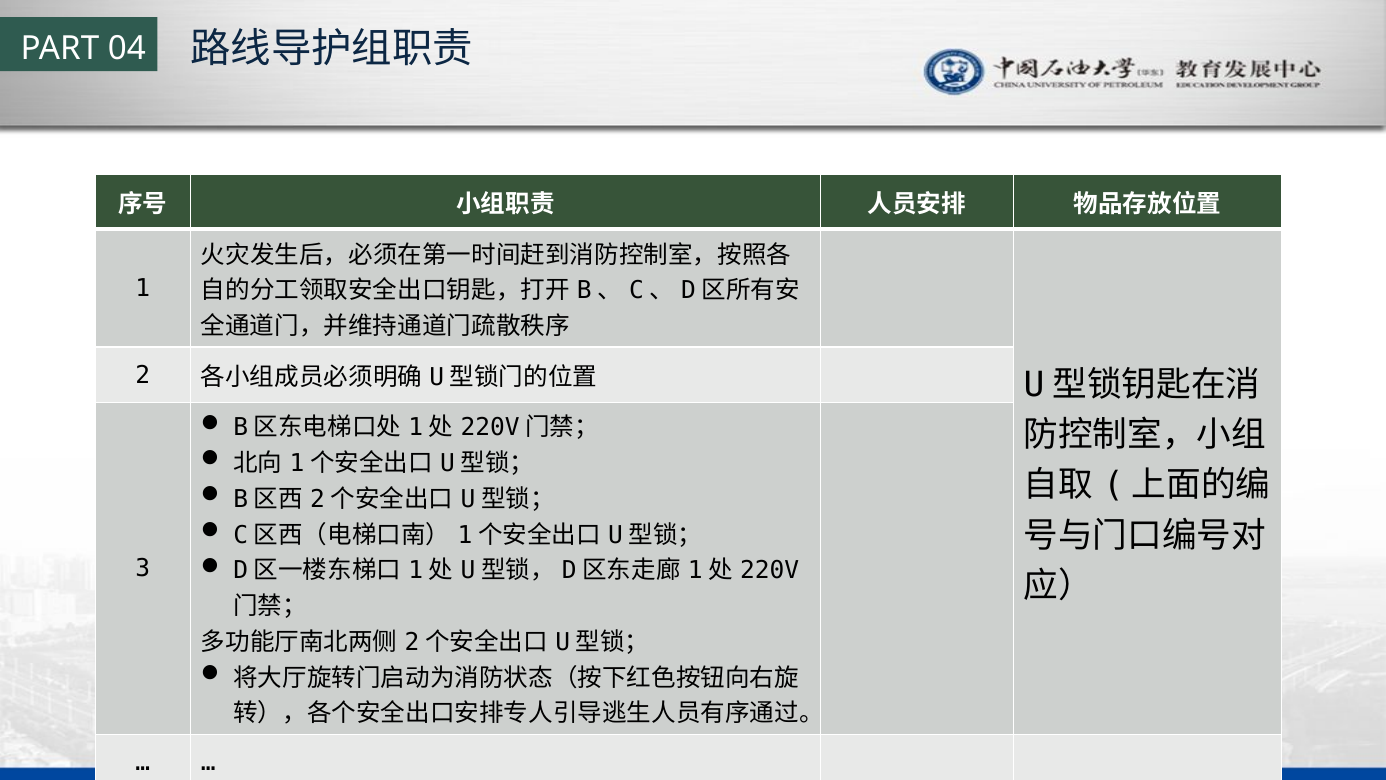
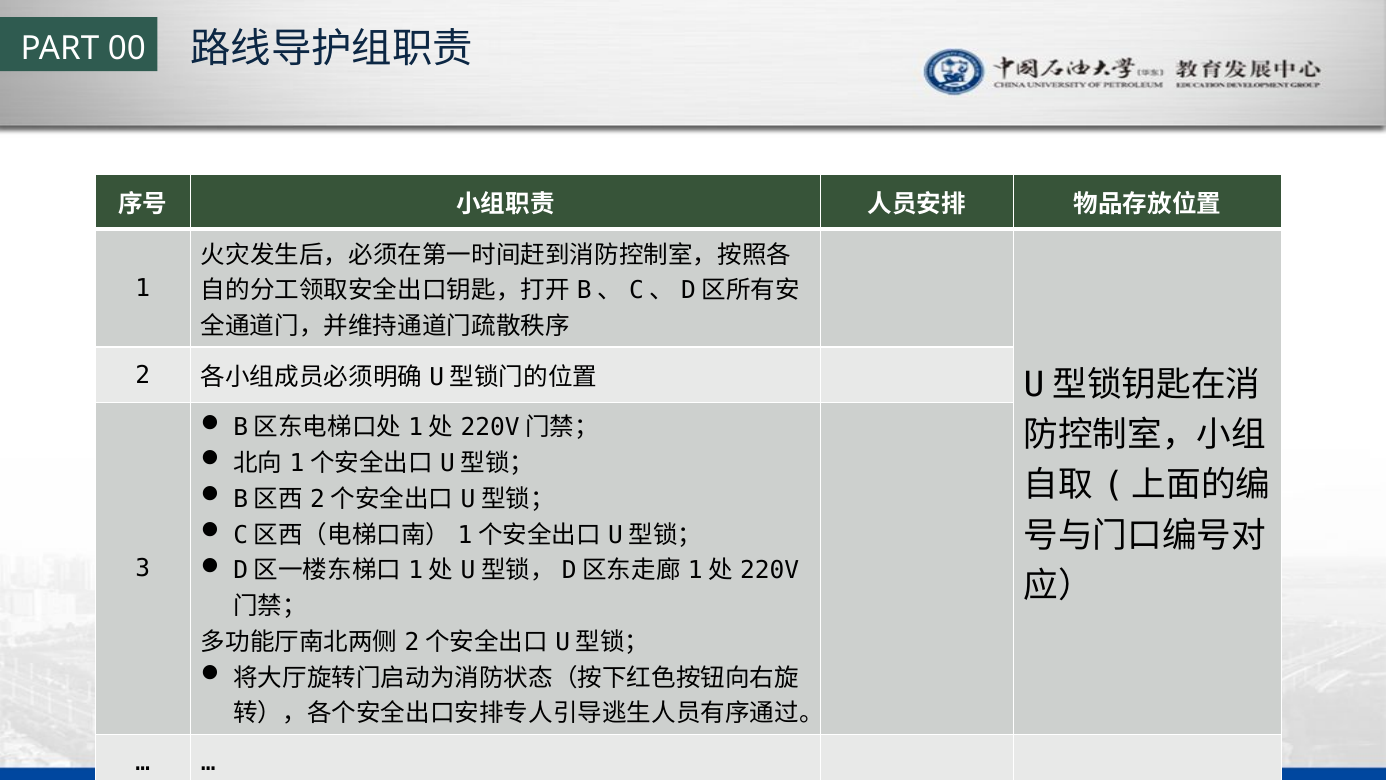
04: 04 -> 00
